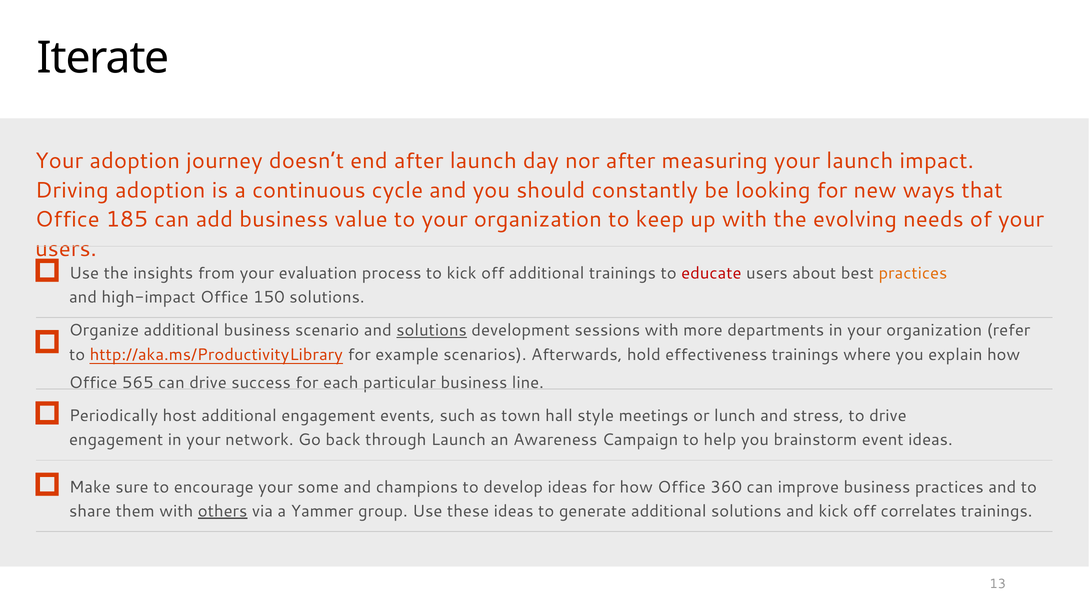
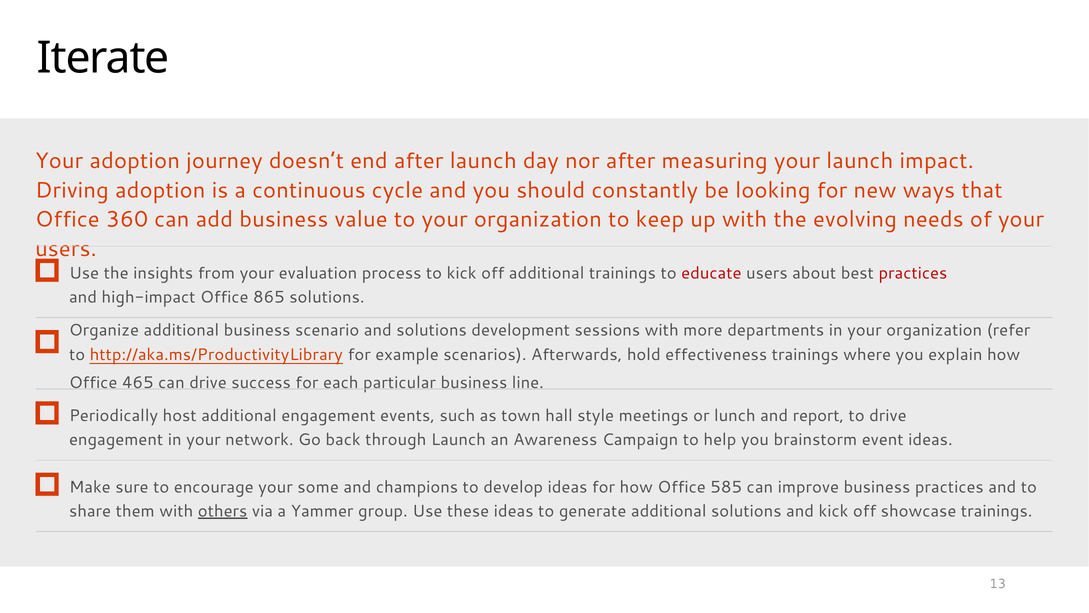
185: 185 -> 360
practices at (913, 273) colour: orange -> red
150: 150 -> 865
solutions at (432, 330) underline: present -> none
565: 565 -> 465
stress: stress -> report
360: 360 -> 585
correlates: correlates -> showcase
